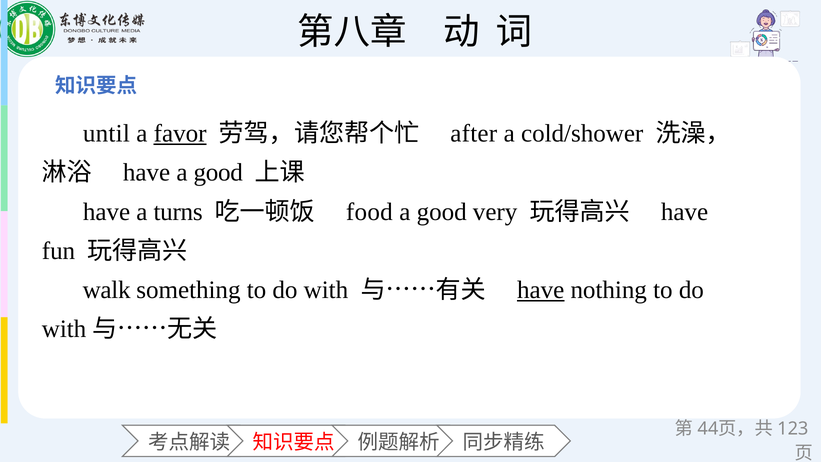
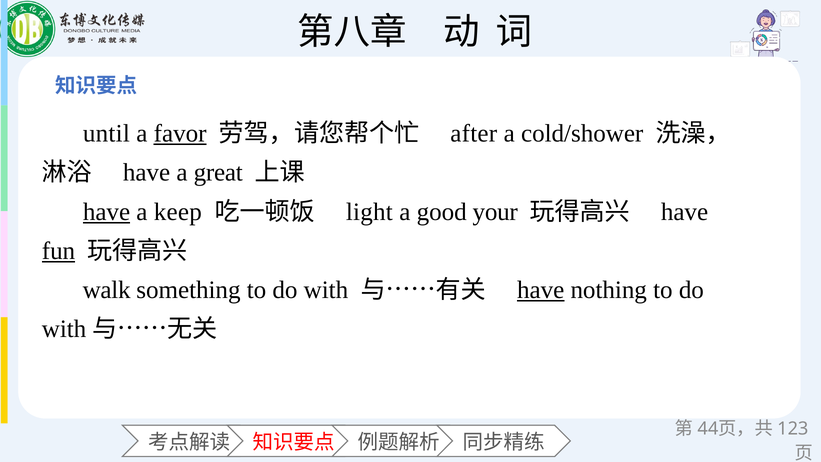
have a good: good -> great
have at (107, 212) underline: none -> present
turns: turns -> keep
food: food -> light
very: very -> your
fun underline: none -> present
